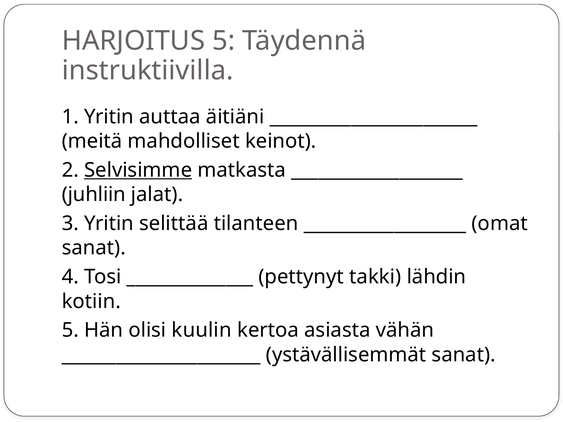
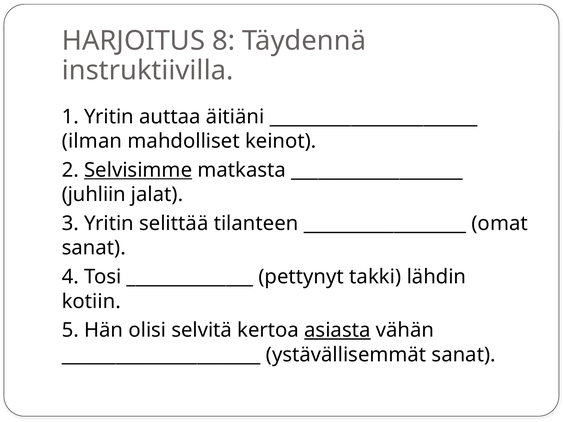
HARJOITUS 5: 5 -> 8
meitä: meitä -> ilman
kuulin: kuulin -> selvitä
asiasta underline: none -> present
